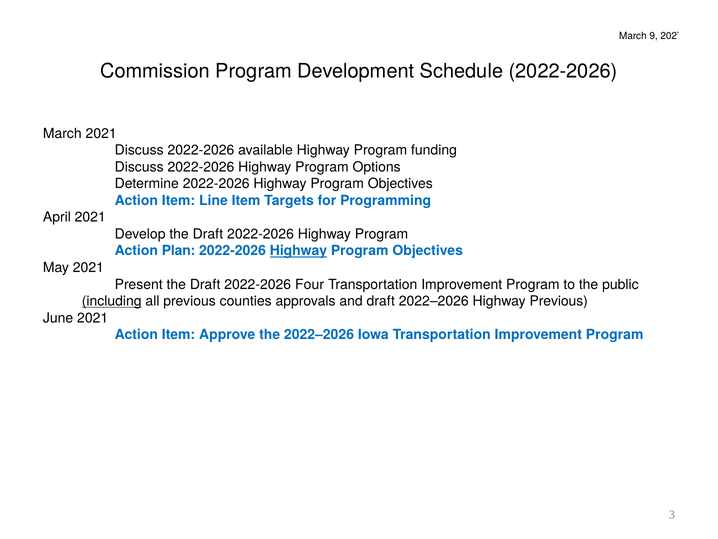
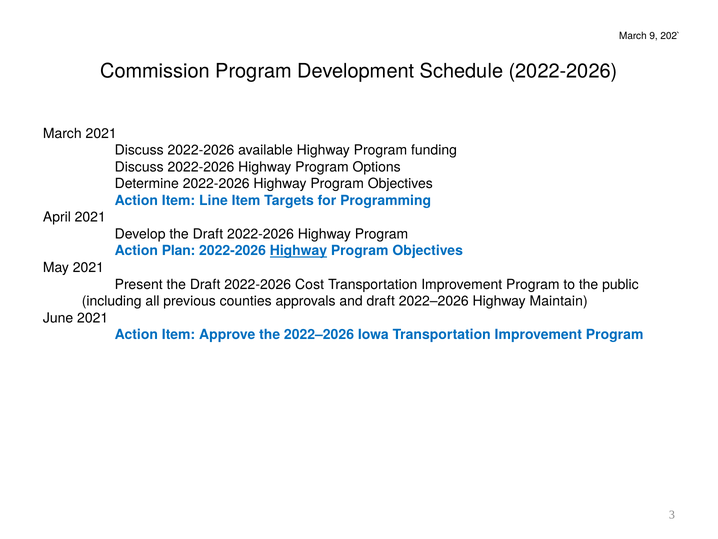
Four: Four -> Cost
including underline: present -> none
Highway Previous: Previous -> Maintain
